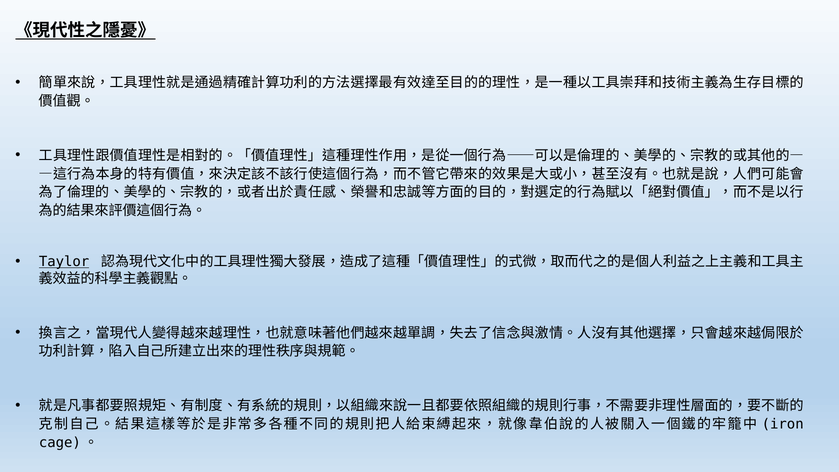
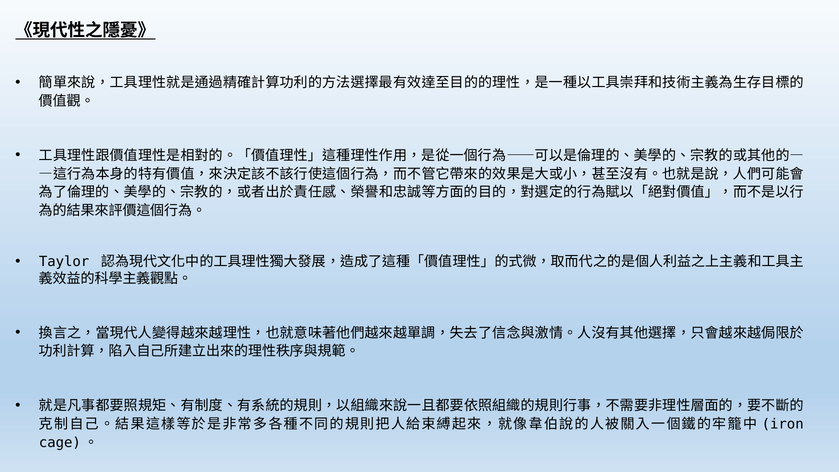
Taylor underline: present -> none
